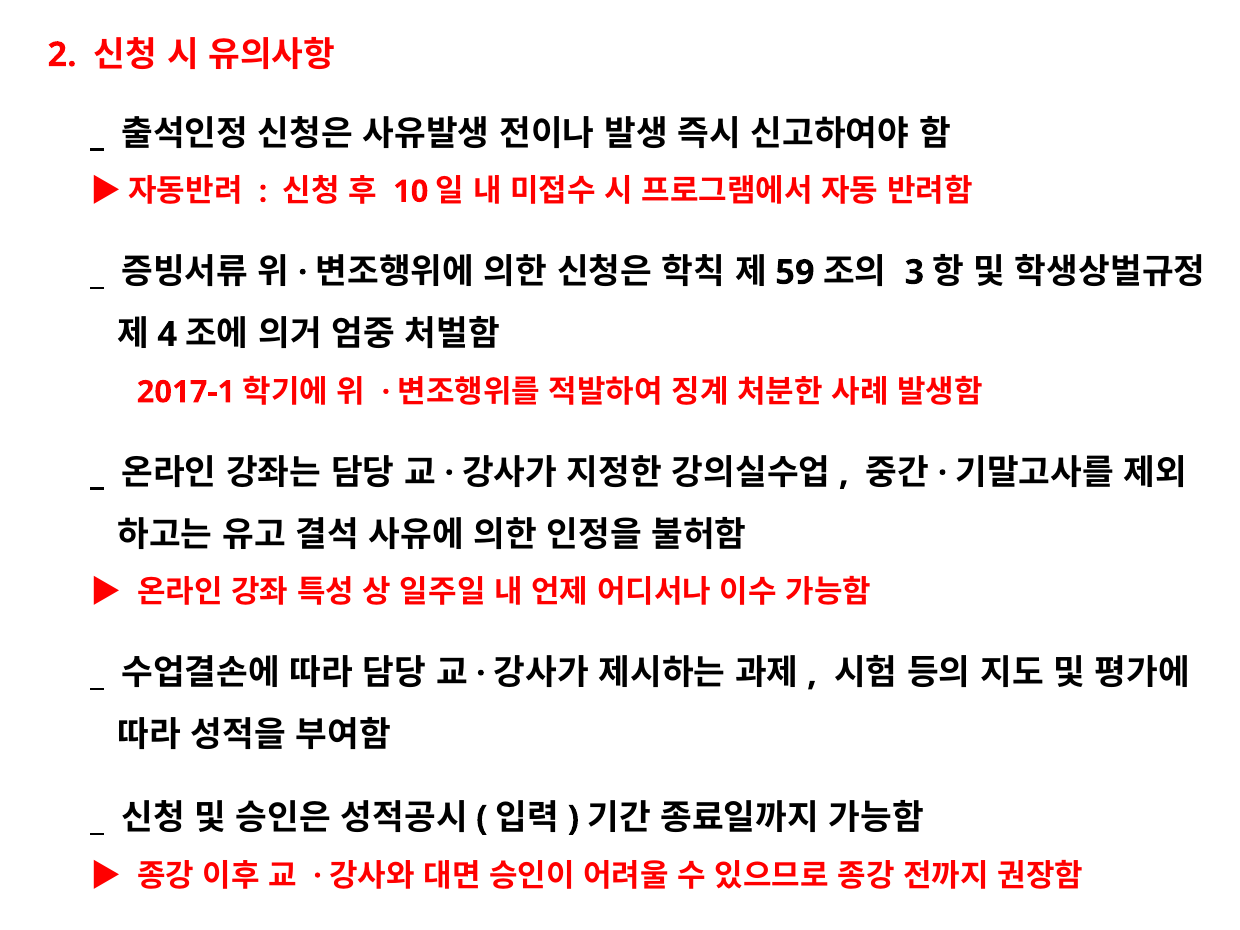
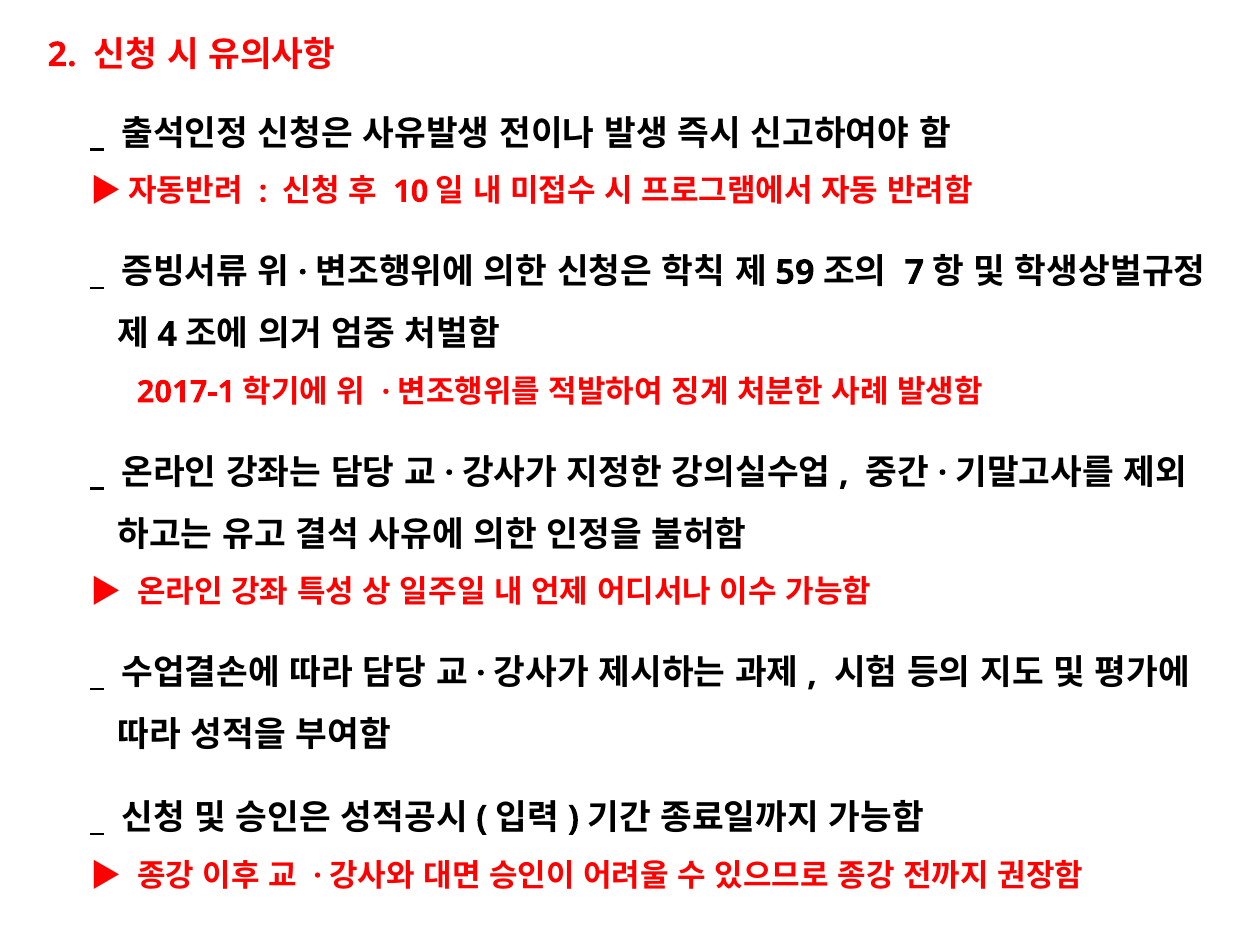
3: 3 -> 7
